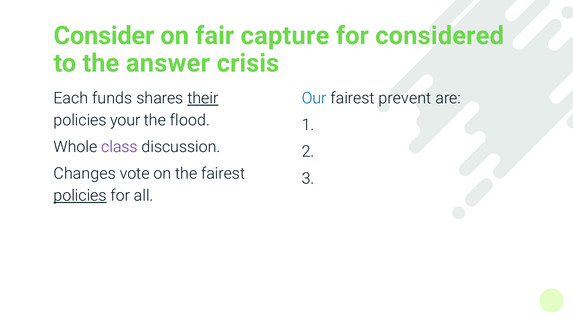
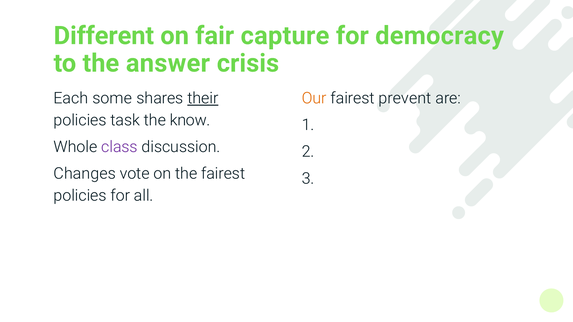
Consider: Consider -> Different
considered: considered -> democracy
funds: funds -> some
Our colour: blue -> orange
your: your -> task
flood: flood -> know
policies at (80, 196) underline: present -> none
